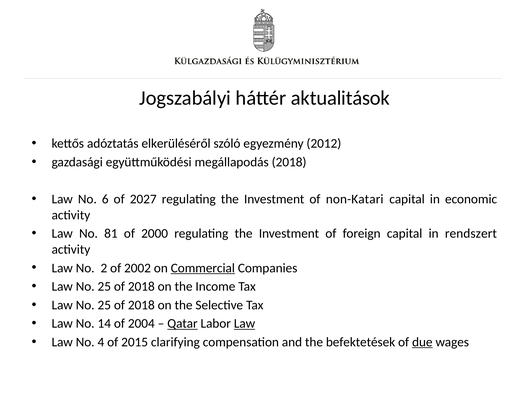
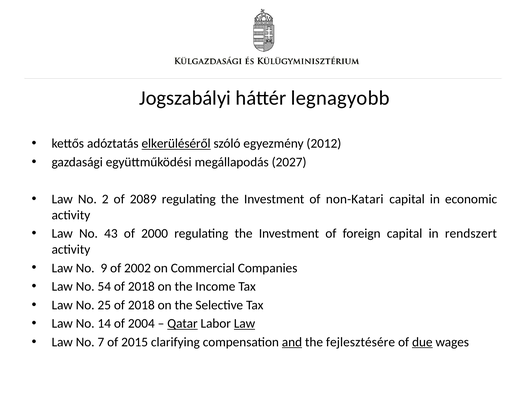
aktualitások: aktualitások -> legnagyobb
elkerüléséről underline: none -> present
megállapodás 2018: 2018 -> 2027
6: 6 -> 2
2027: 2027 -> 2089
81: 81 -> 43
2: 2 -> 9
Commercial underline: present -> none
25 at (104, 286): 25 -> 54
4: 4 -> 7
and underline: none -> present
befektetések: befektetések -> fejlesztésére
